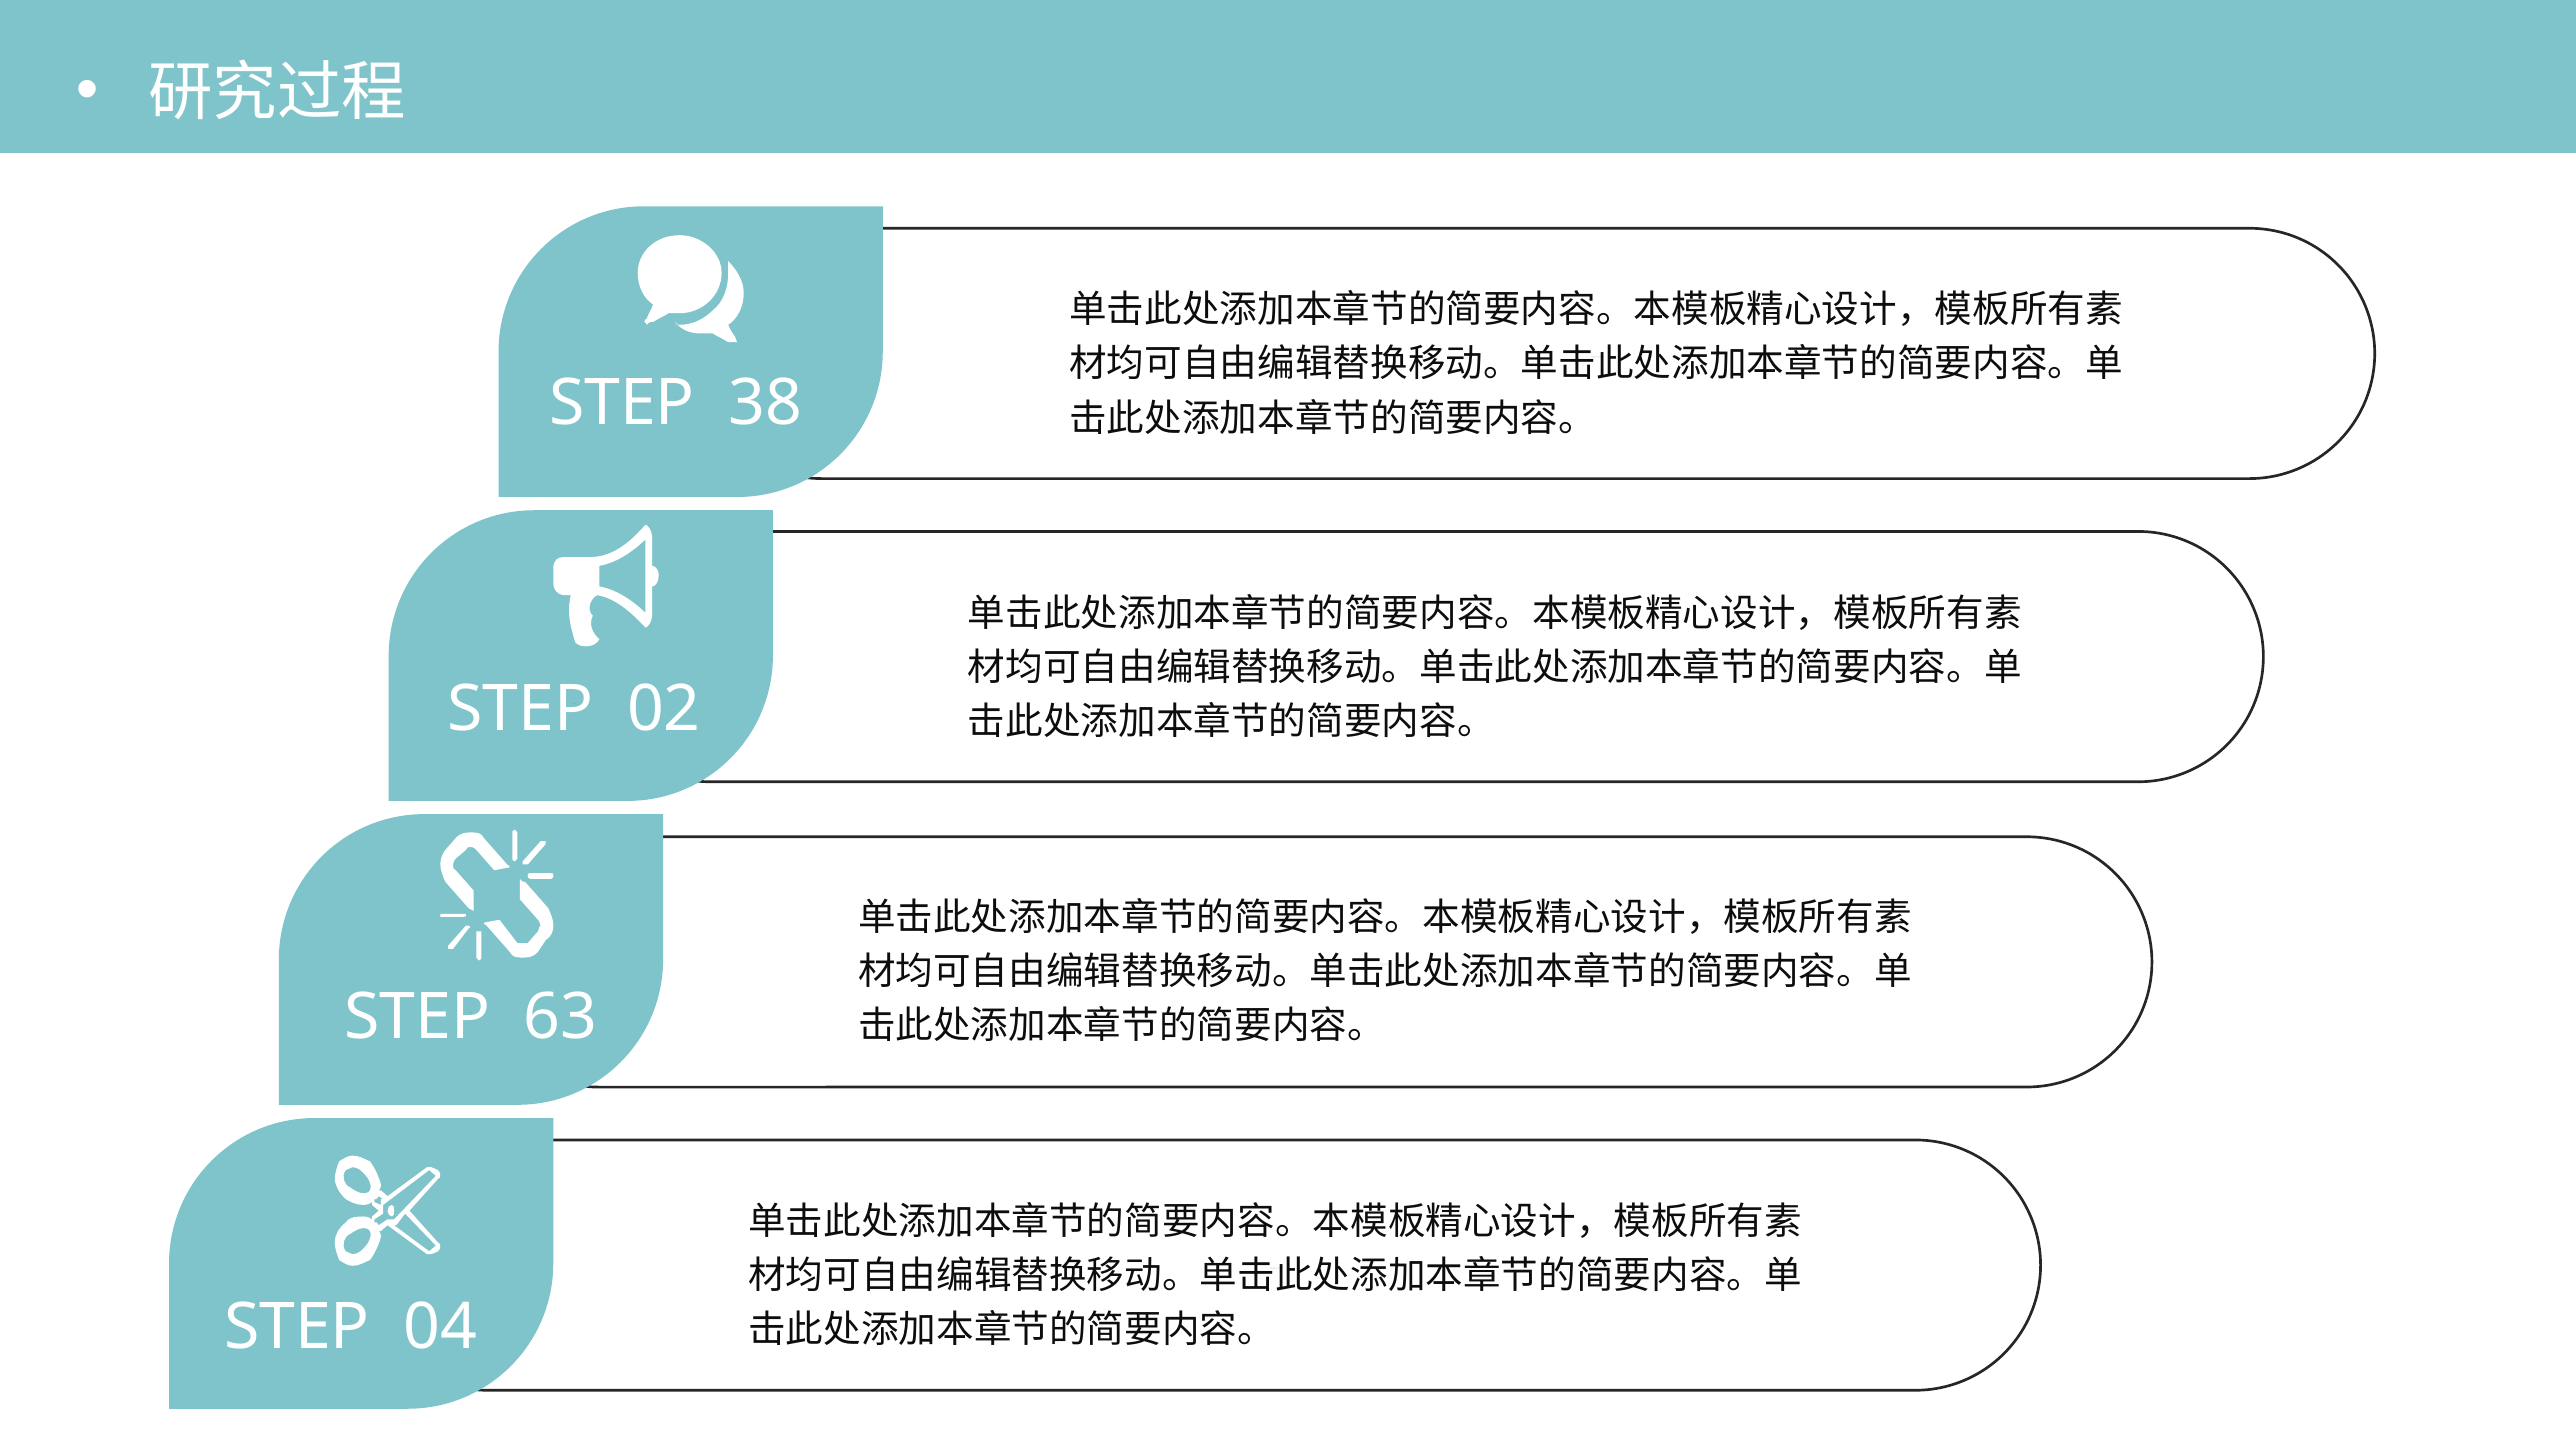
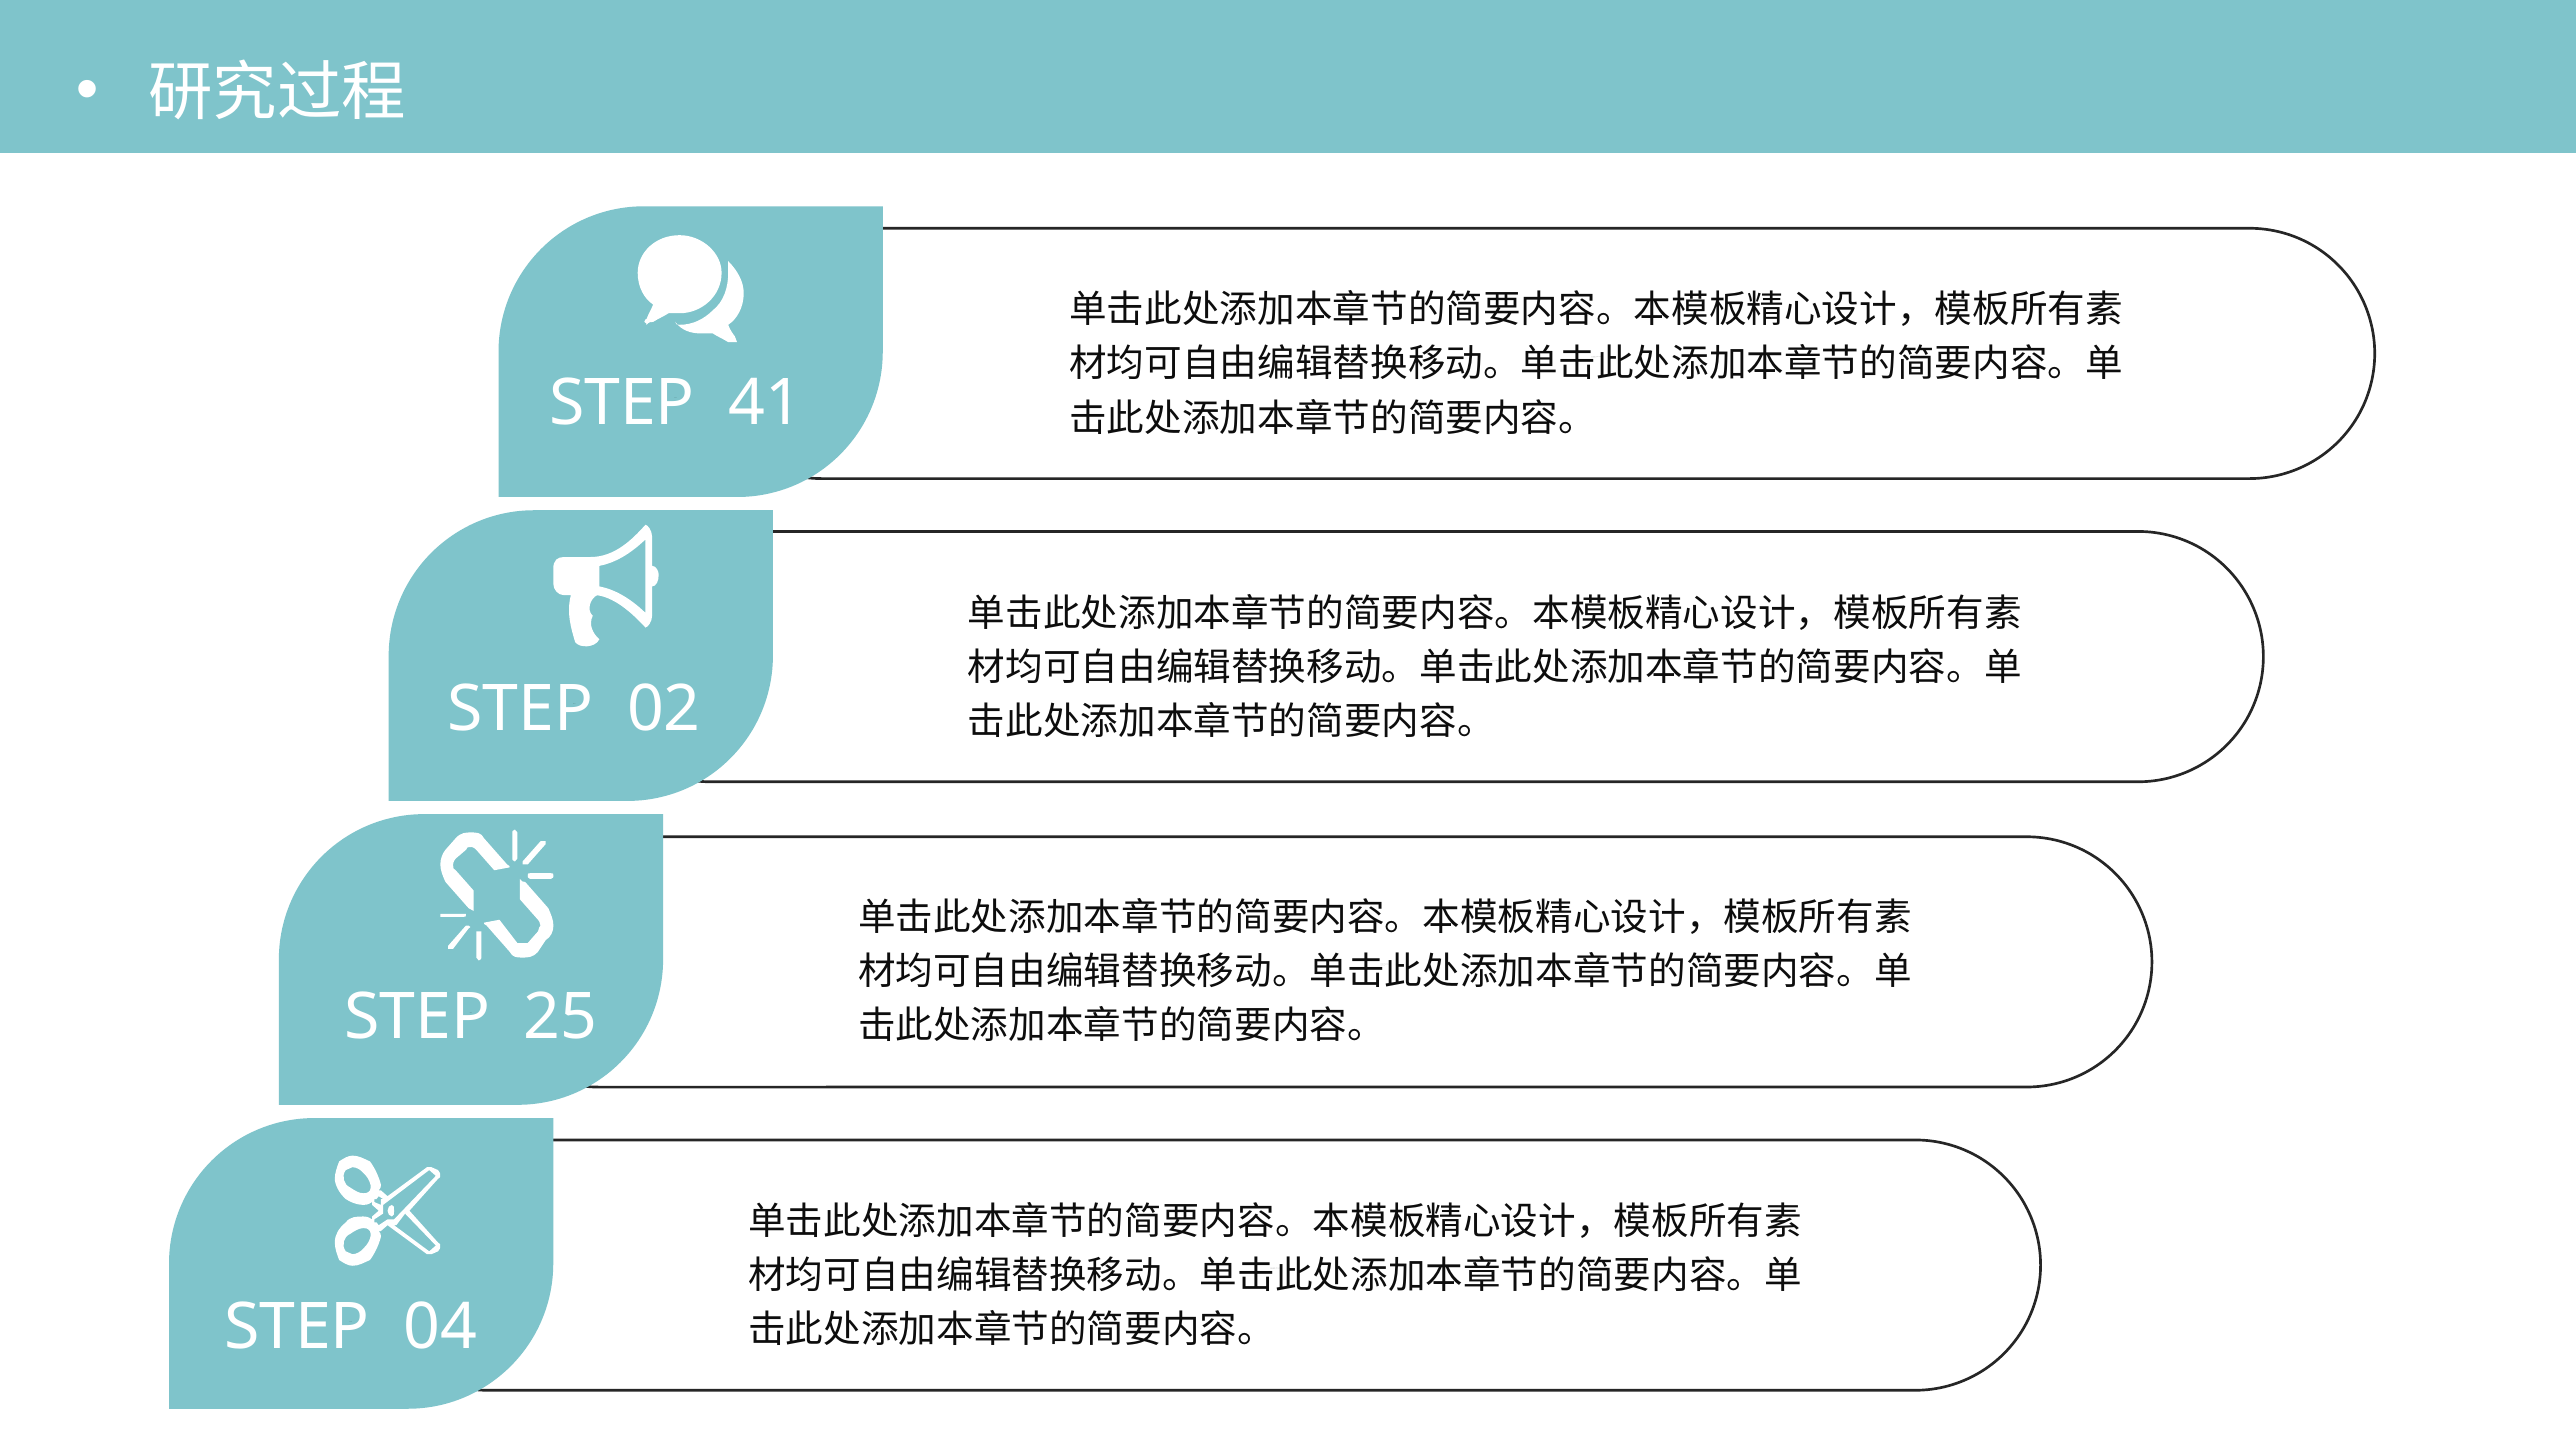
38: 38 -> 41
63: 63 -> 25
